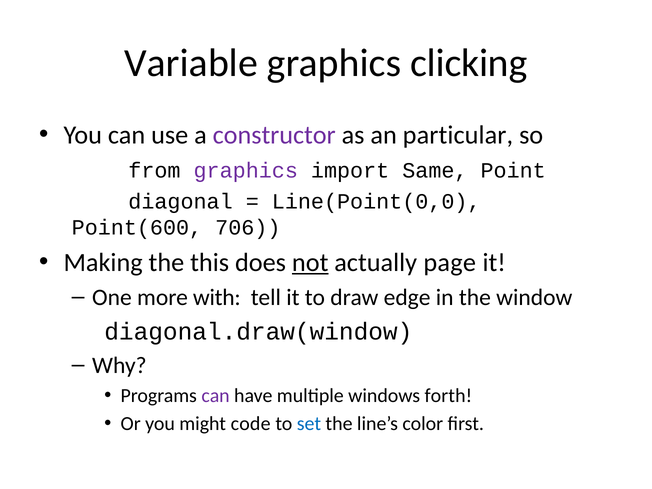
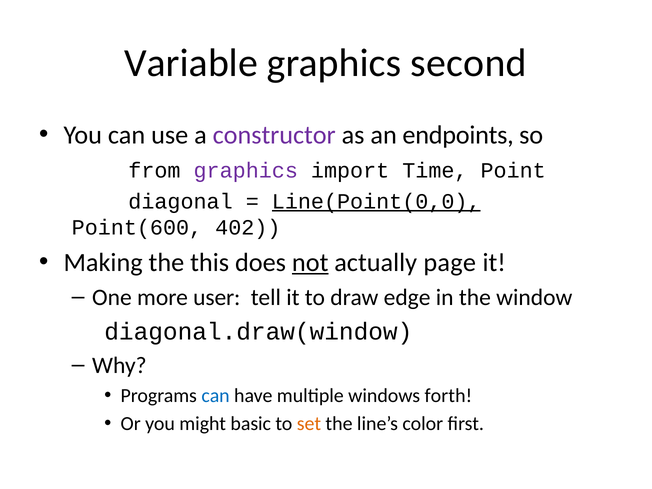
clicking: clicking -> second
particular: particular -> endpoints
Same: Same -> Time
Line(Point(0,0 underline: none -> present
706: 706 -> 402
with: with -> user
can at (216, 396) colour: purple -> blue
code: code -> basic
set colour: blue -> orange
